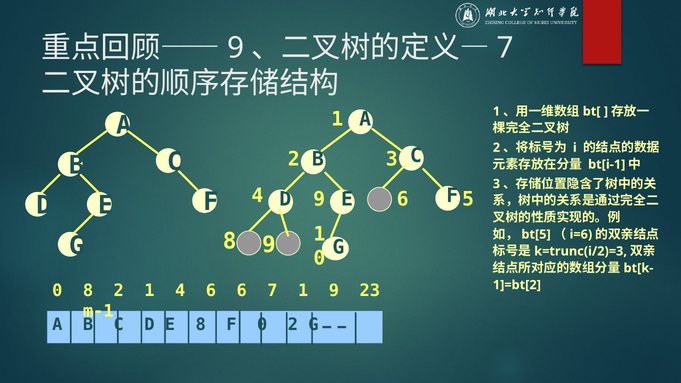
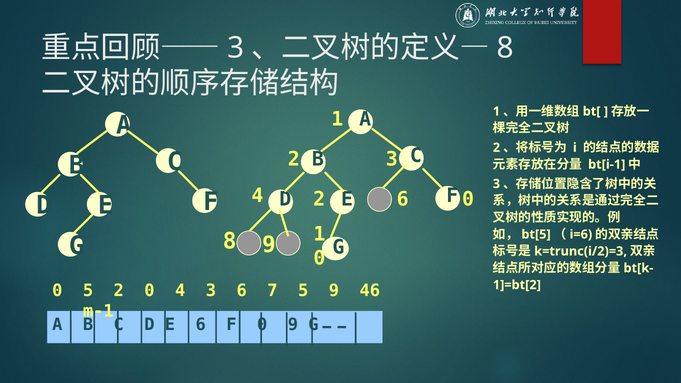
9 at (236, 48): 9 -> 3
7 at (505, 48): 7 -> 8
4 9: 9 -> 2
6 5: 5 -> 0
0 8: 8 -> 5
2 1: 1 -> 0
4 6: 6 -> 3
7 1: 1 -> 5
23: 23 -> 46
E 8: 8 -> 6
0 2: 2 -> 9
